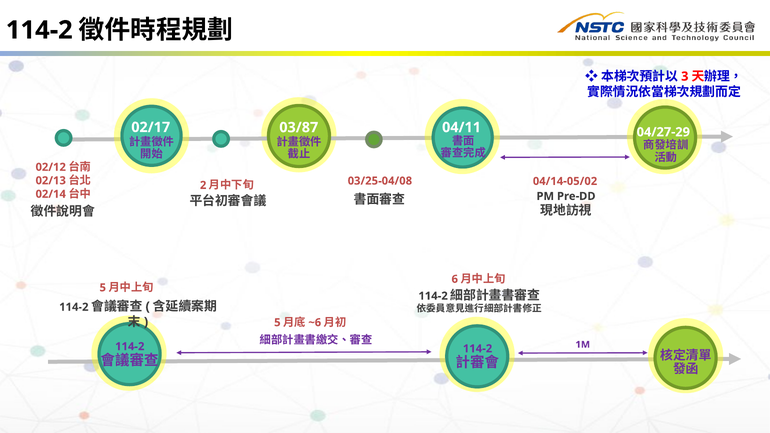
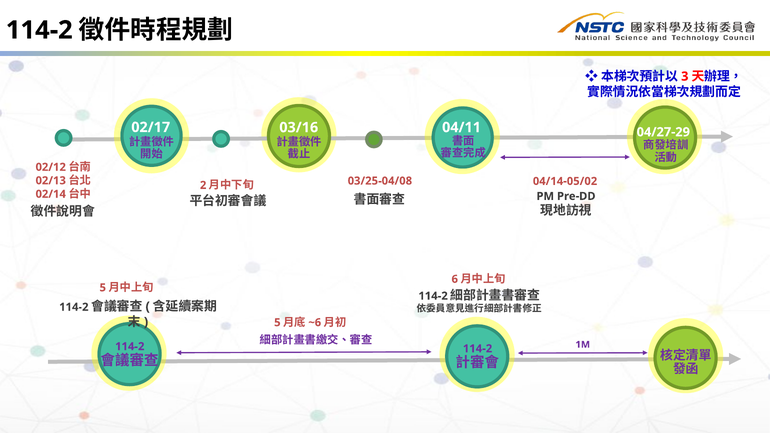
03/87: 03/87 -> 03/16
